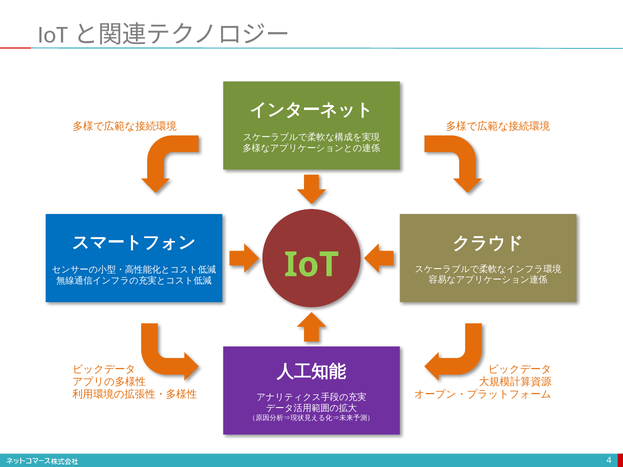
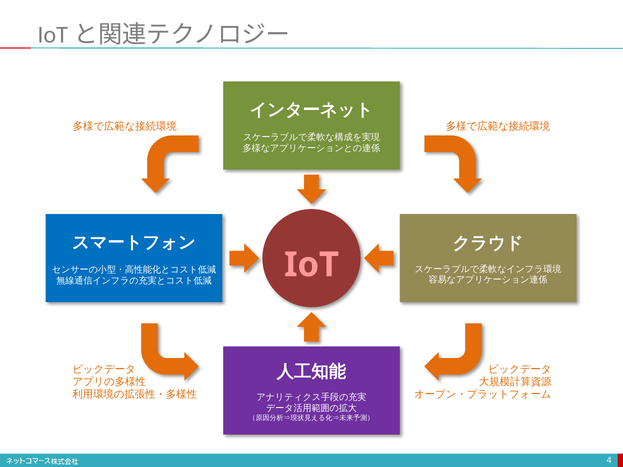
IoT colour: light green -> pink
